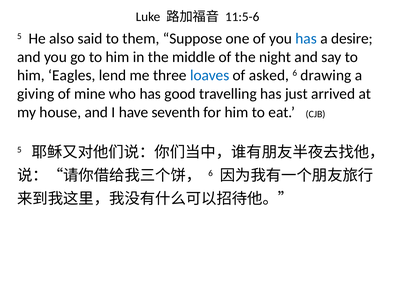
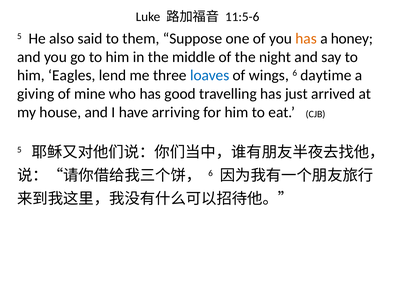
has at (306, 39) colour: blue -> orange
desire: desire -> honey
asked: asked -> wings
drawing: drawing -> daytime
seventh: seventh -> arriving
